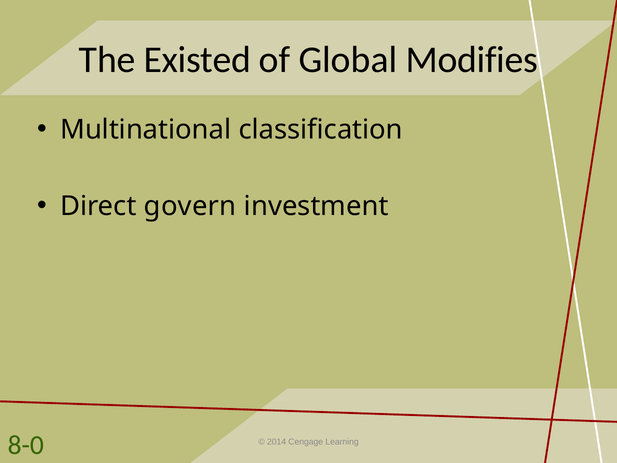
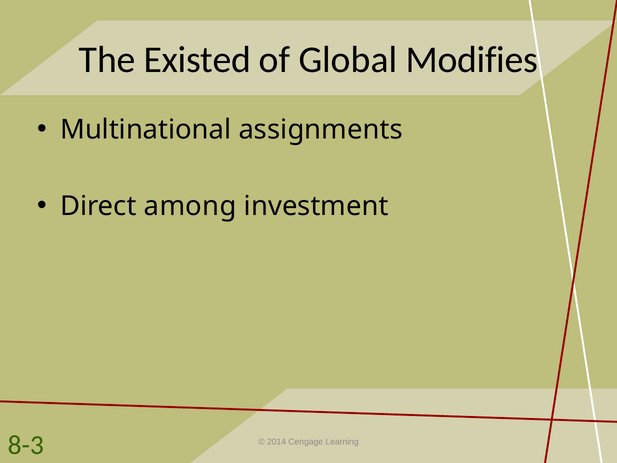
classification: classification -> assignments
govern: govern -> among
8-0: 8-0 -> 8-3
